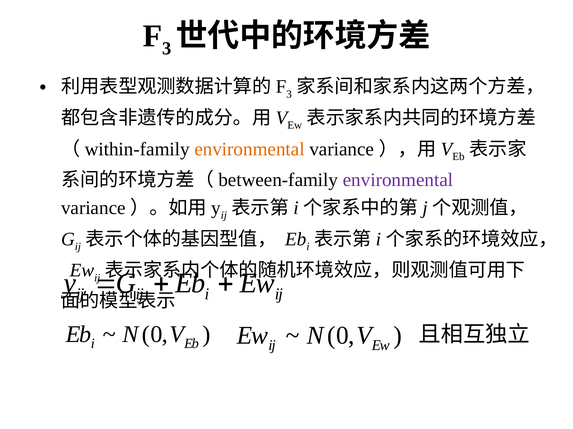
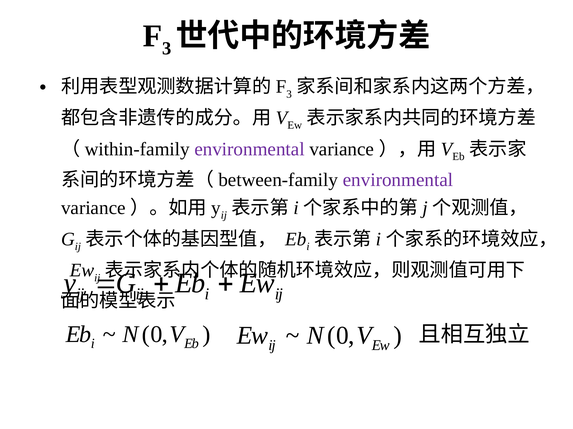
environmental at (250, 149) colour: orange -> purple
